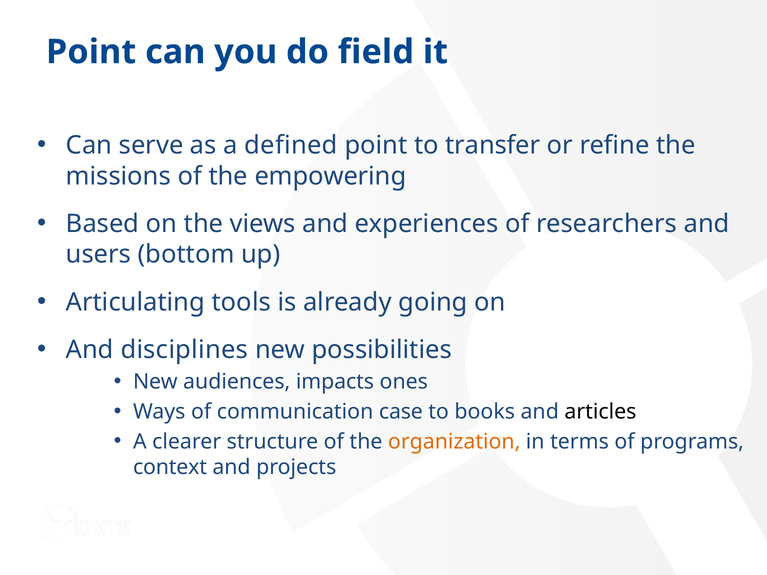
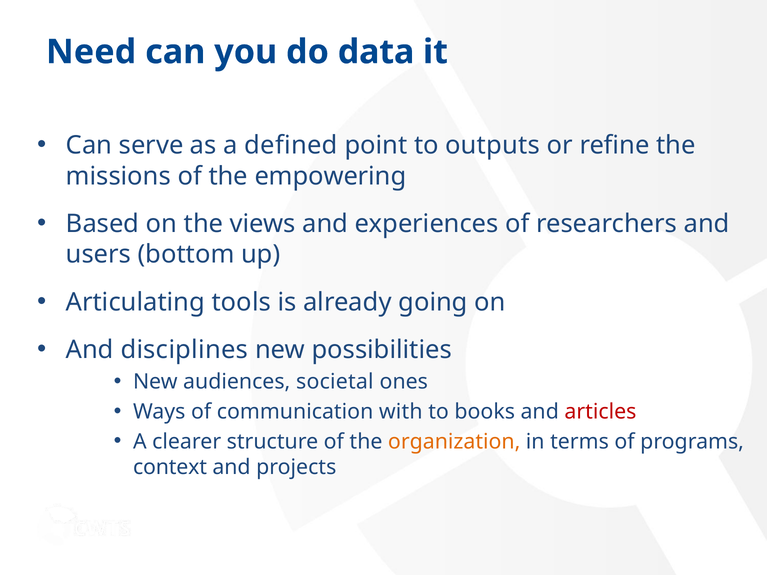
Point at (91, 52): Point -> Need
field: field -> data
transfer: transfer -> outputs
impacts: impacts -> societal
case: case -> with
articles colour: black -> red
